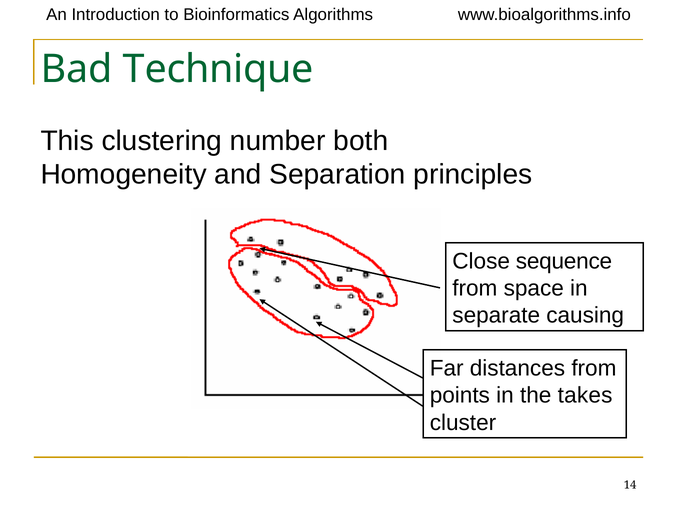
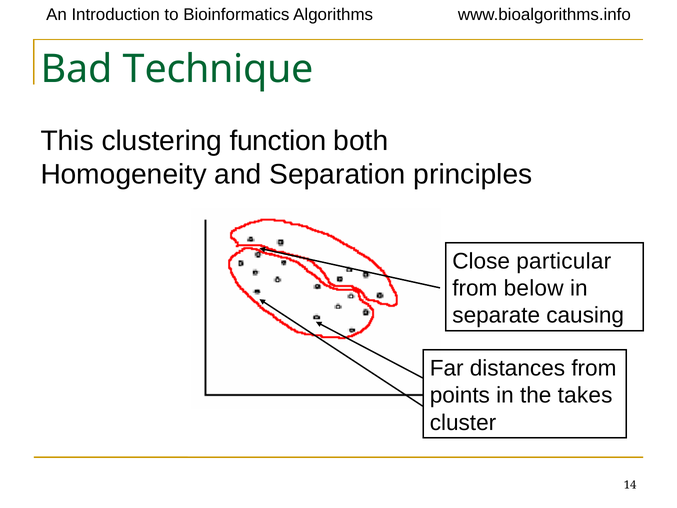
number: number -> function
sequence: sequence -> particular
space: space -> below
